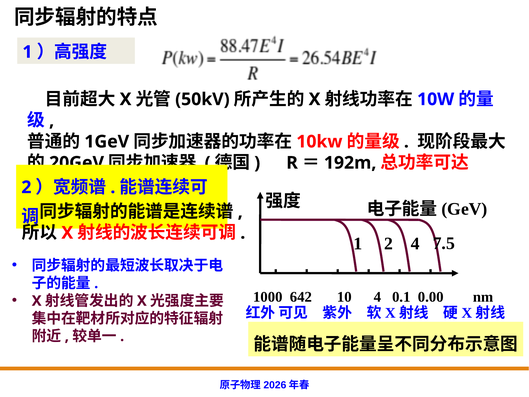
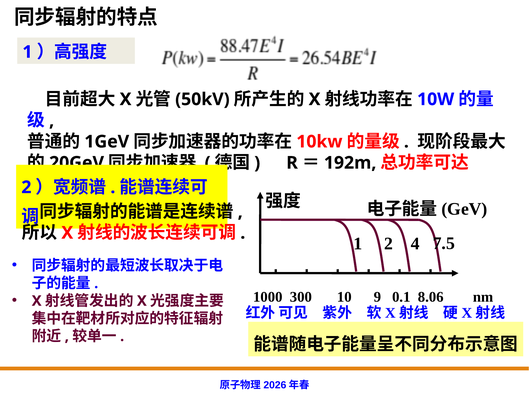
642: 642 -> 300
10 4: 4 -> 9
0.00: 0.00 -> 8.06
